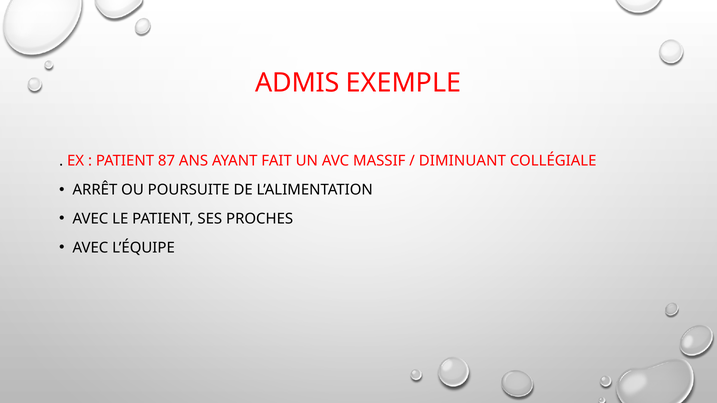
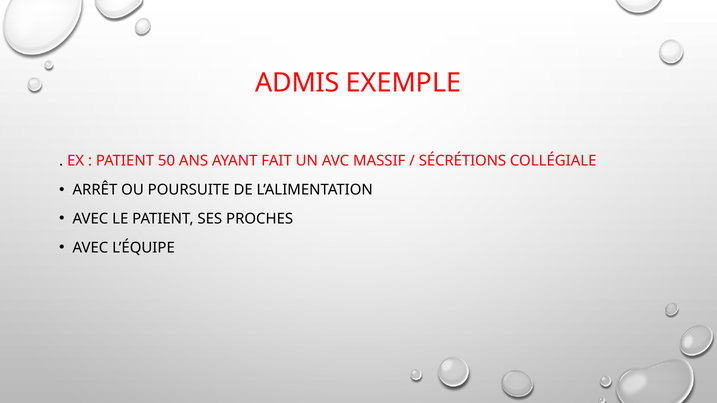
87: 87 -> 50
DIMINUANT: DIMINUANT -> SÉCRÉTIONS
